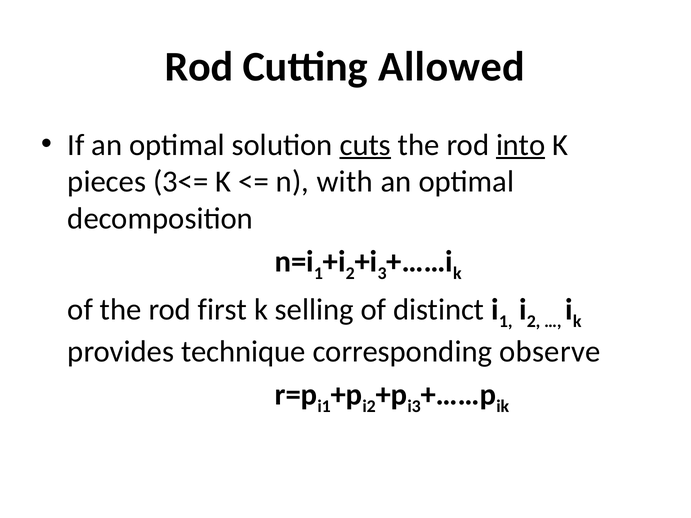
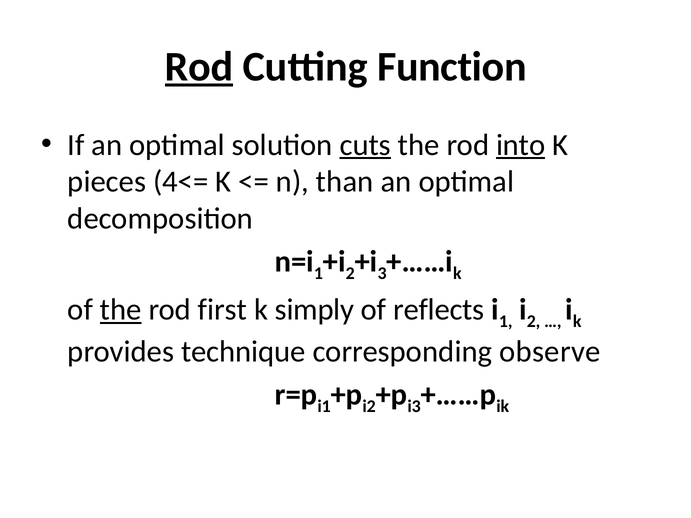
Rod at (199, 67) underline: none -> present
Allowed: Allowed -> Function
3<=: 3<= -> 4<=
with: with -> than
the at (121, 310) underline: none -> present
selling: selling -> simply
distinct: distinct -> reflects
